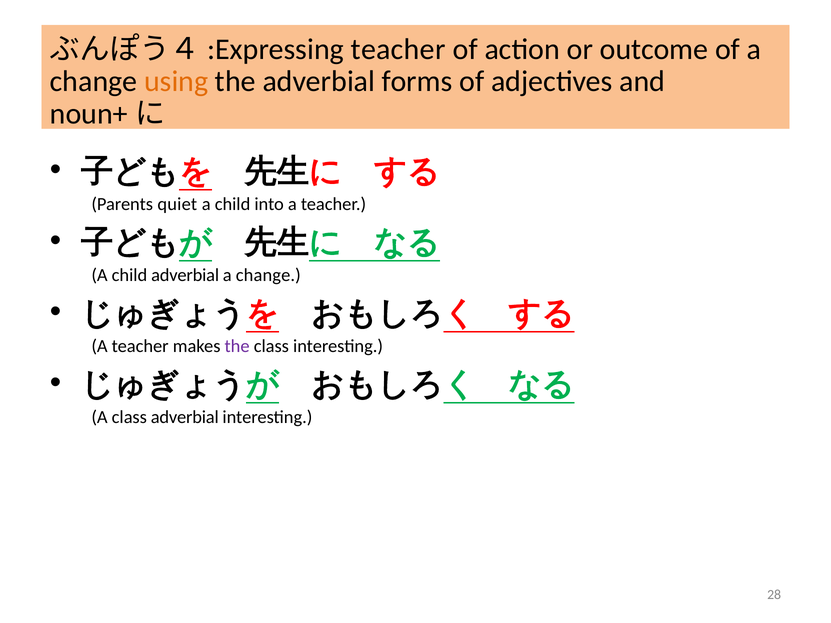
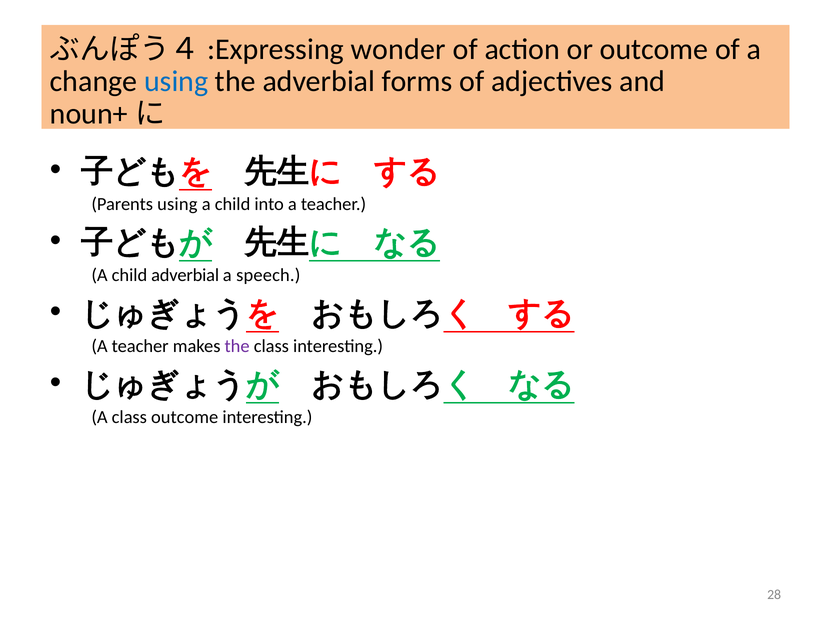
teacher at (398, 49): teacher -> wonder
using at (176, 82) colour: orange -> blue
Parents quiet: quiet -> using
change at (268, 275): change -> speech
class adverbial: adverbial -> outcome
